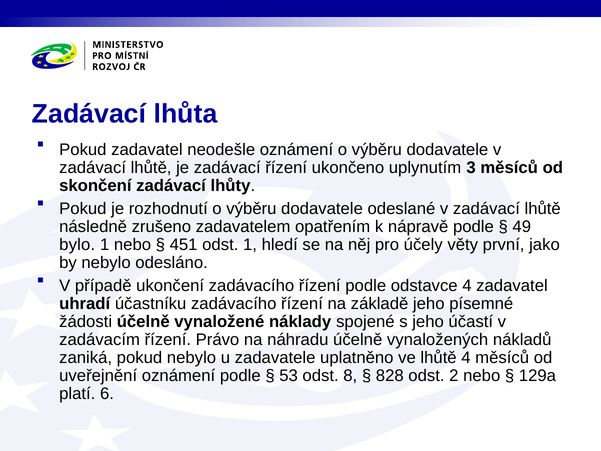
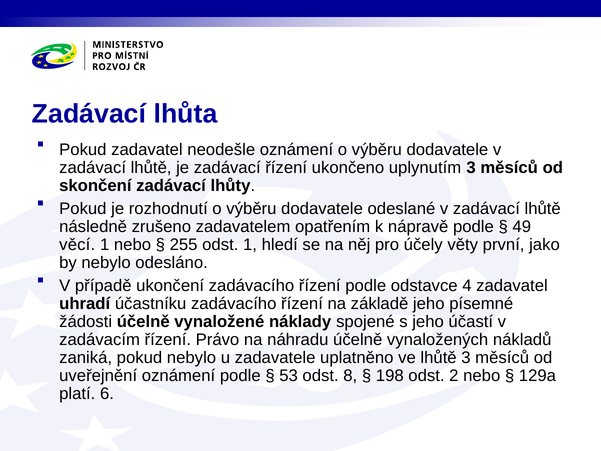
bylo: bylo -> věcí
451: 451 -> 255
lhůtě 4: 4 -> 3
828: 828 -> 198
